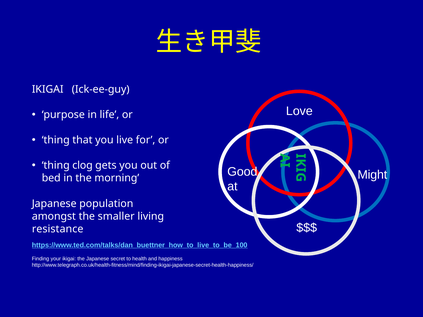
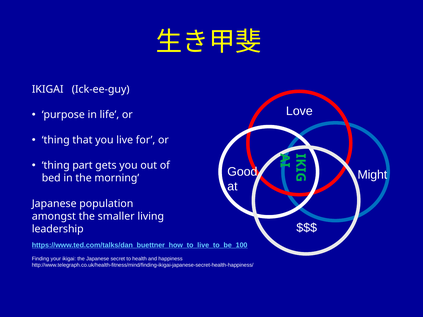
clog: clog -> part
resistance: resistance -> leadership
